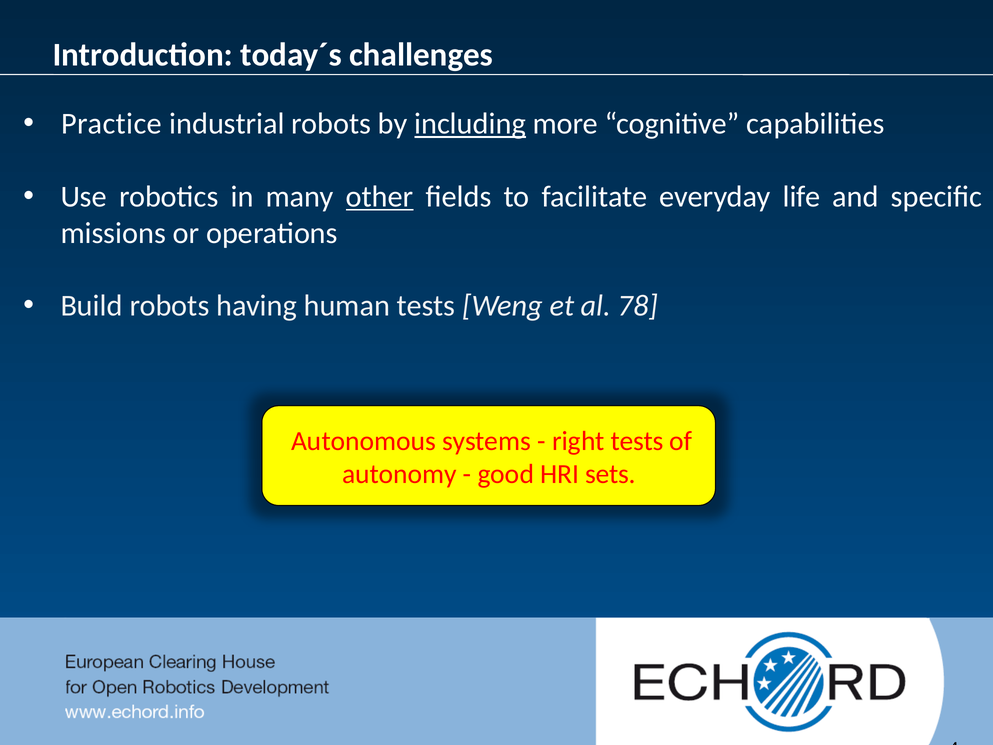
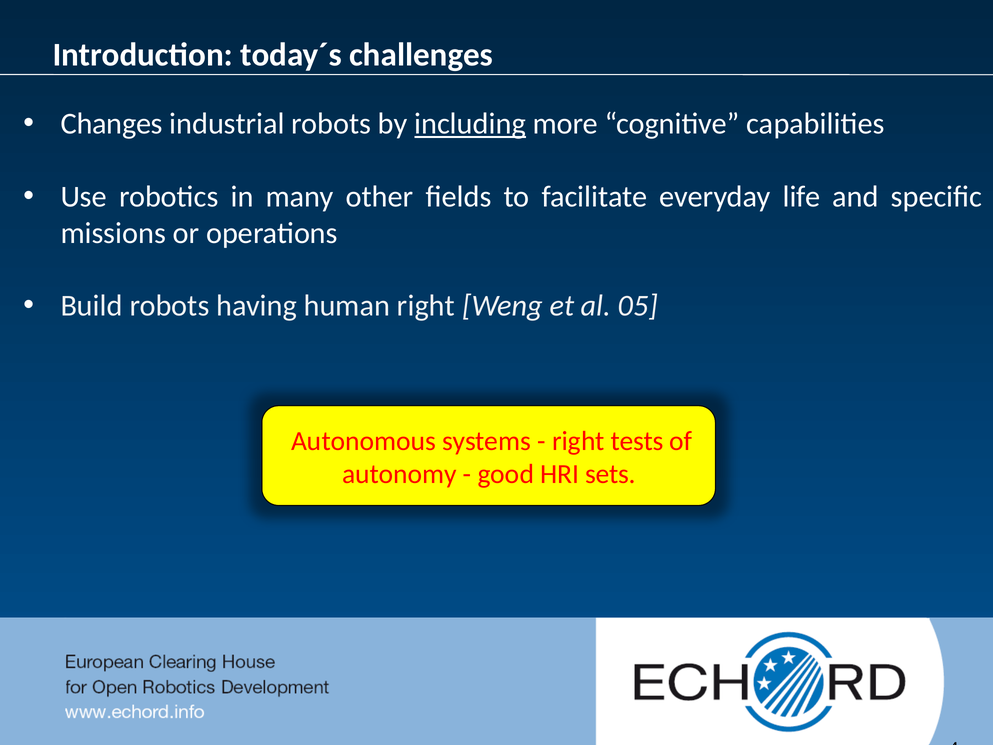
Practice: Practice -> Changes
other underline: present -> none
human tests: tests -> right
78: 78 -> 05
